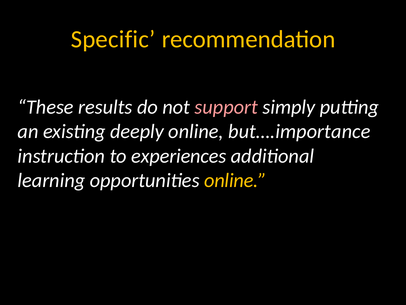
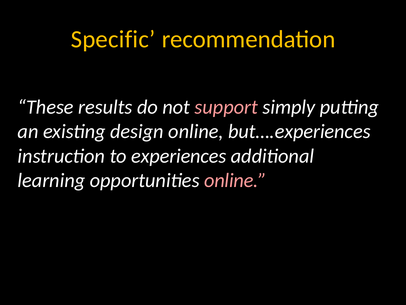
deeply: deeply -> design
but….importance: but….importance -> but….experiences
online at (235, 180) colour: yellow -> pink
